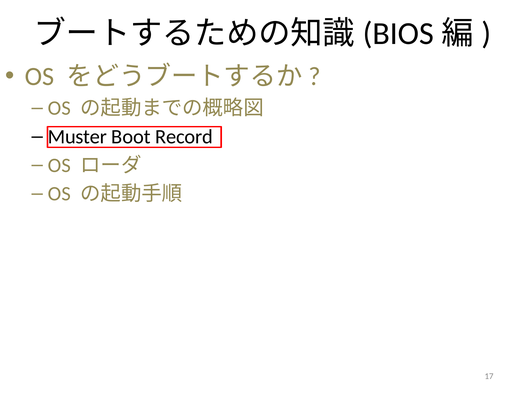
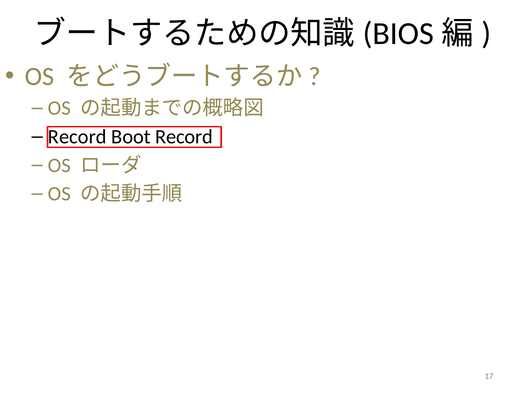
Muster at (77, 137): Muster -> Record
